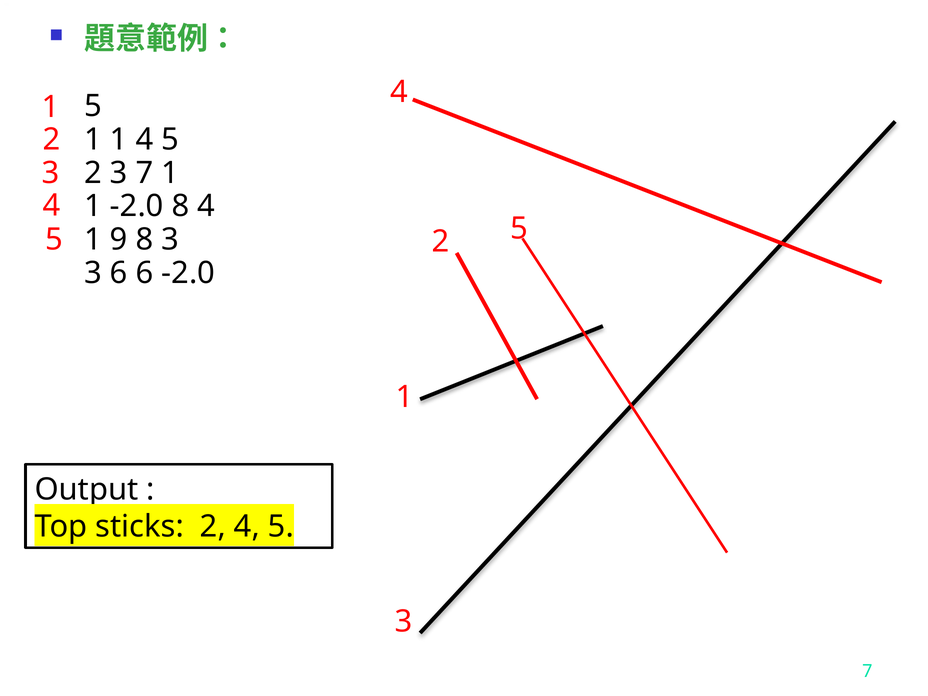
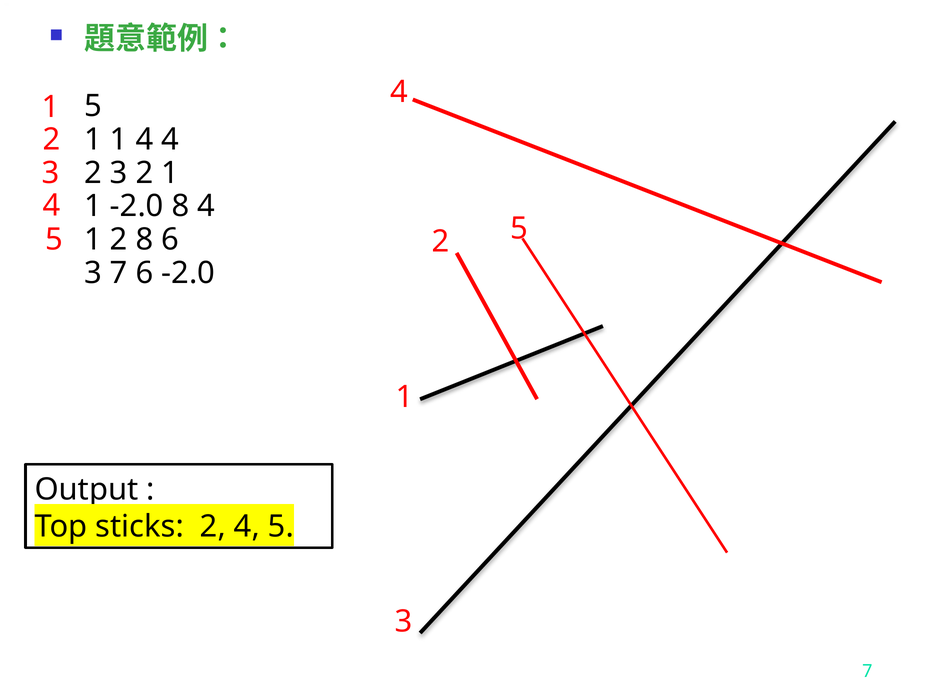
1 4 5: 5 -> 4
3 7: 7 -> 2
9 at (119, 240): 9 -> 2
8 3: 3 -> 6
3 6: 6 -> 7
